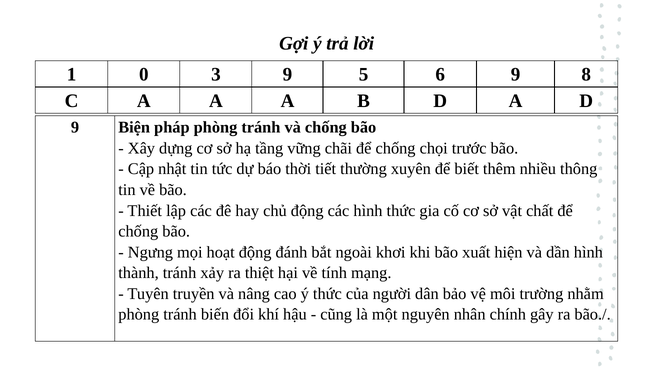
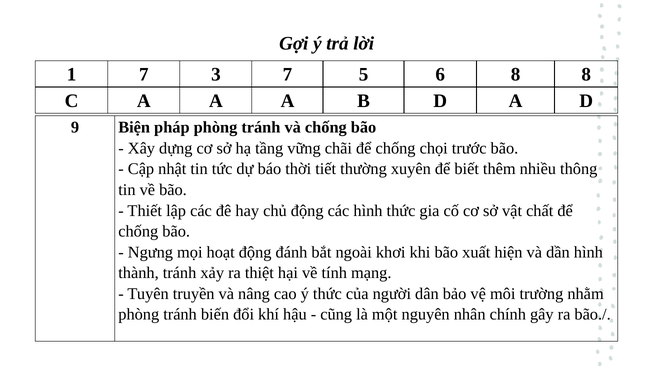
1 0: 0 -> 7
3 9: 9 -> 7
6 9: 9 -> 8
